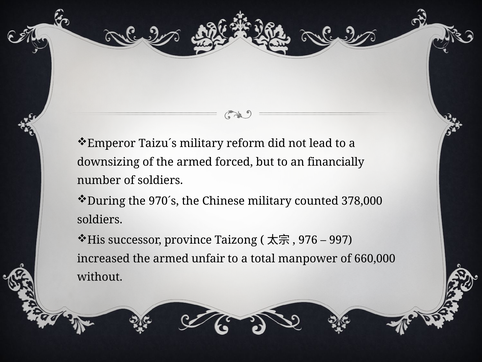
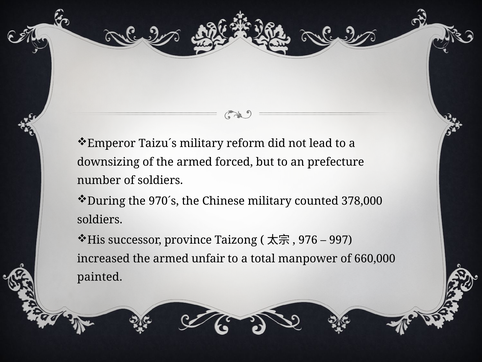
financially: financially -> prefecture
without: without -> painted
